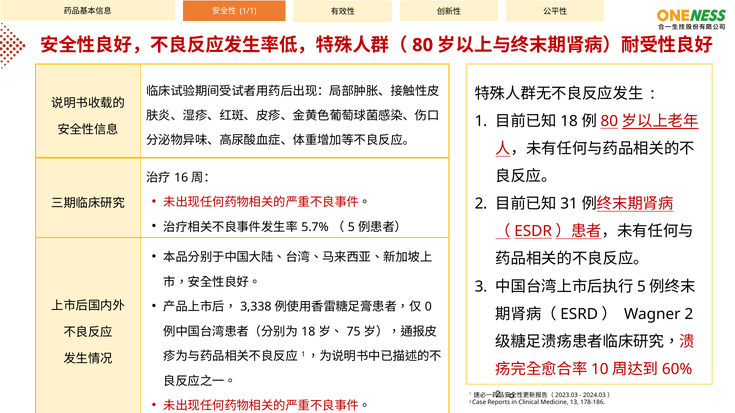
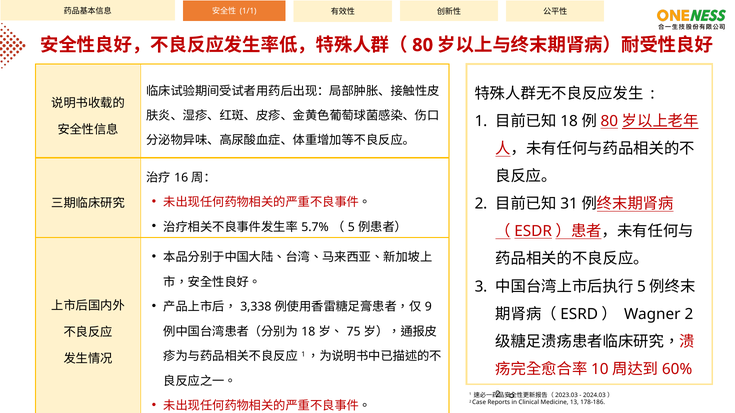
0: 0 -> 9
